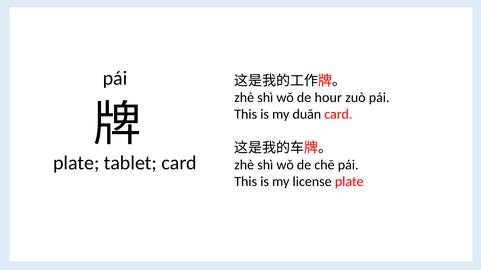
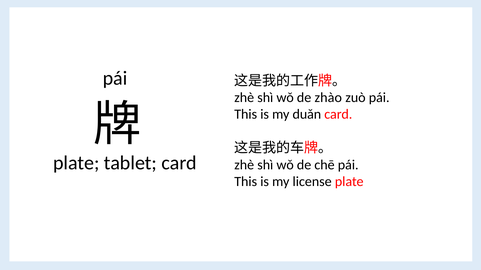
hour: hour -> zhào
